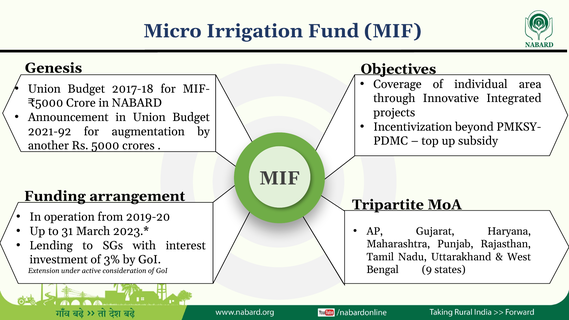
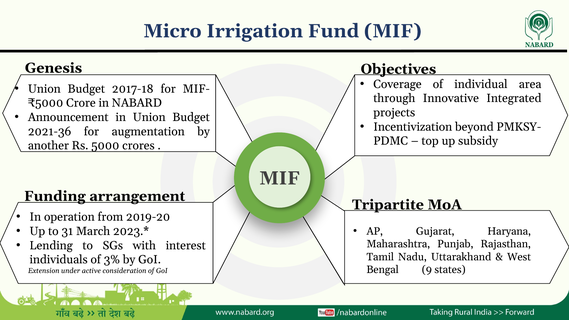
2021-92: 2021-92 -> 2021-36
investment: investment -> individuals
